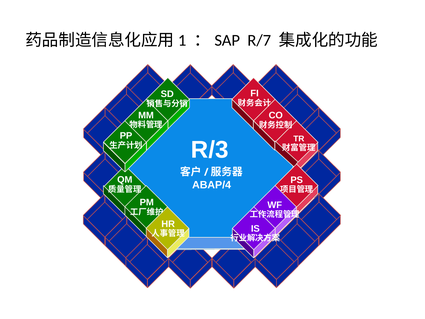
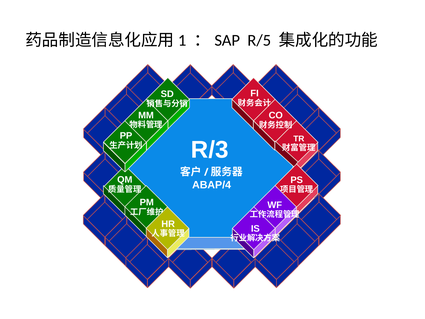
R/7: R/7 -> R/5
